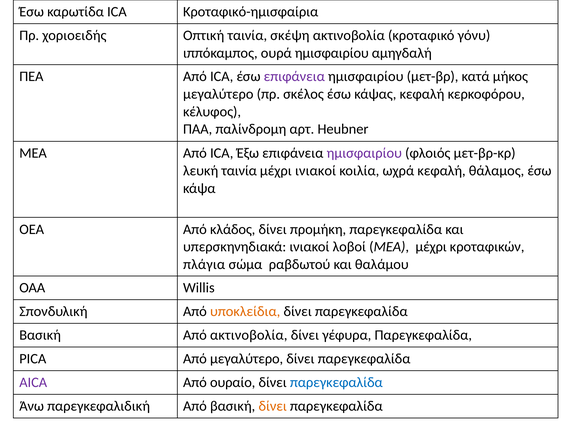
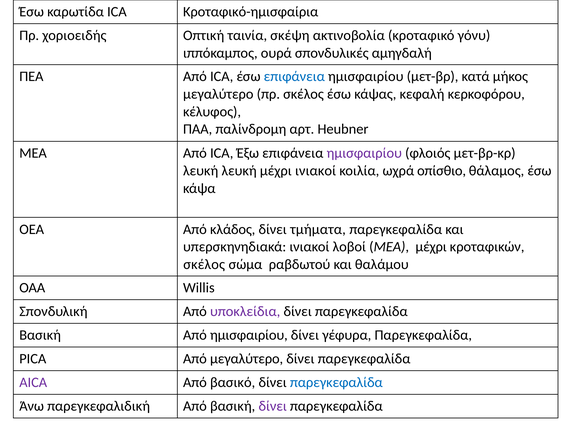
ουρά ημισφαιρίου: ημισφαιρίου -> σπονδυλικές
επιφάνεια at (294, 76) colour: purple -> blue
λευκή ταινία: ταινία -> λευκή
ωχρά κεφαλή: κεφαλή -> οπίσθιο
προμήκη: προμήκη -> τμήματα
πλάγια at (204, 264): πλάγια -> σκέλος
υποκλείδια colour: orange -> purple
Από ακτινοβολία: ακτινοβολία -> ημισφαιρίου
ουραίο: ουραίο -> βασικό
δίνει at (273, 406) colour: orange -> purple
